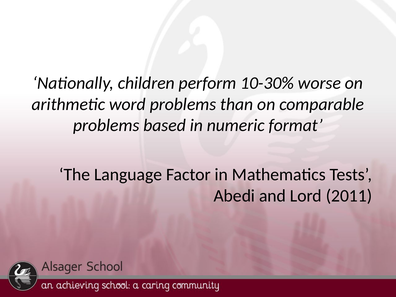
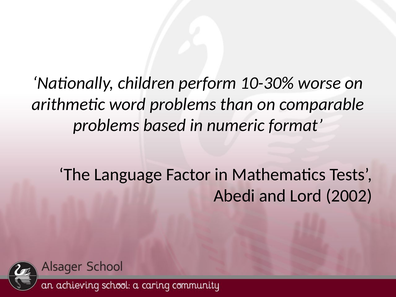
2011: 2011 -> 2002
